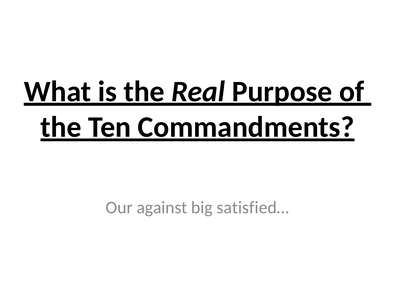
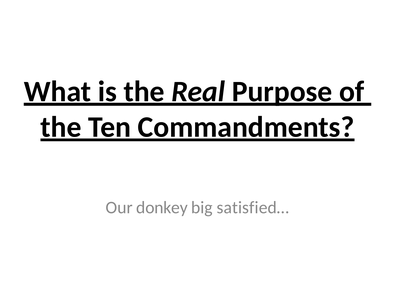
against: against -> donkey
